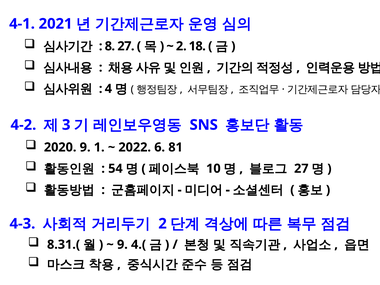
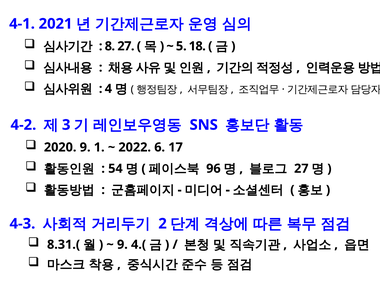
2 at (181, 46): 2 -> 5
81: 81 -> 17
10: 10 -> 96
